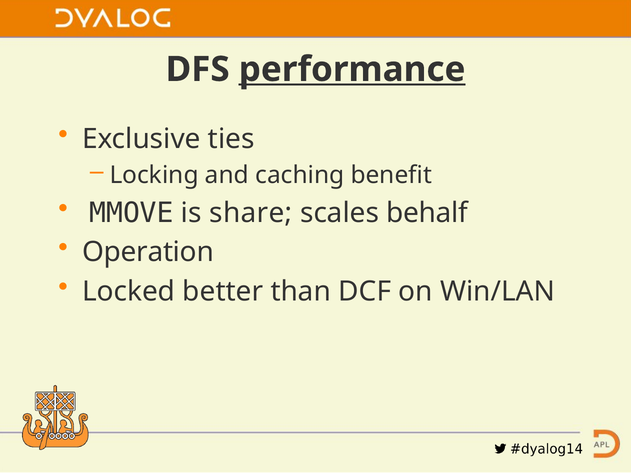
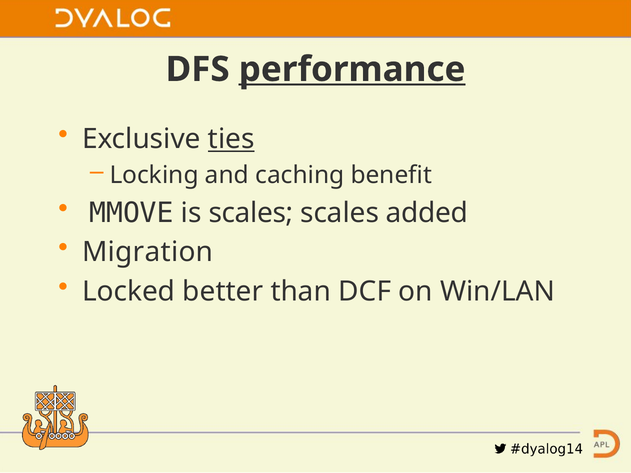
ties underline: none -> present
is share: share -> scales
behalf: behalf -> added
Operation: Operation -> Migration
